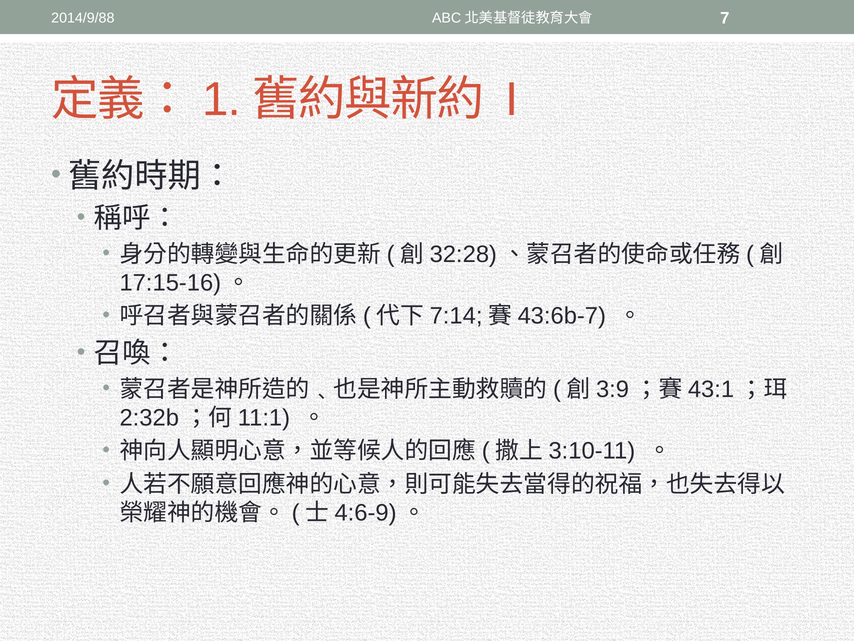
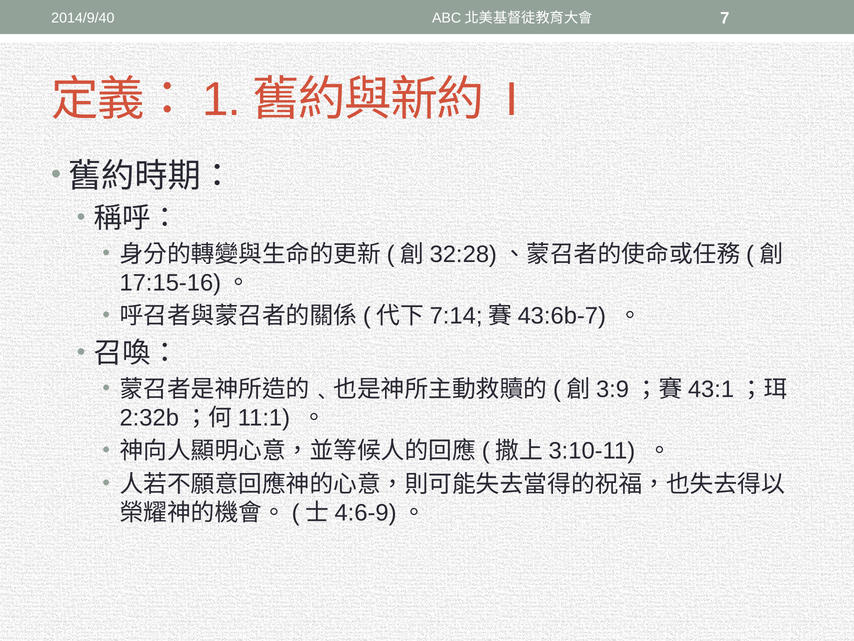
2014/9/88: 2014/9/88 -> 2014/9/40
